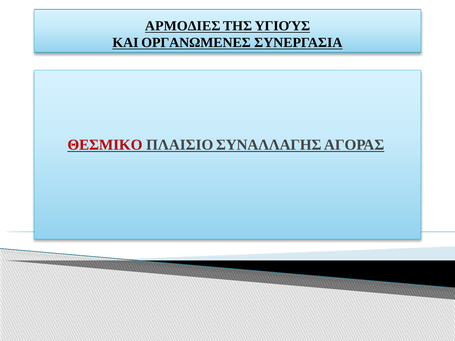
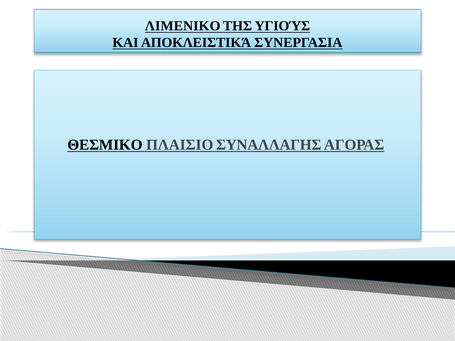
ΑΡΜΟΔΙΕΣ: ΑΡΜΟΔΙΕΣ -> ΛΙΜΕΝΙΚΟ
ΟΡΓΑΝΩΜΕΝΕΣ: ΟΡΓΑΝΩΜΕΝΕΣ -> ΑΠΟΚΛΕΙΣΤΙΚΆ
ΘΕΣΜΙΚΟ colour: red -> black
